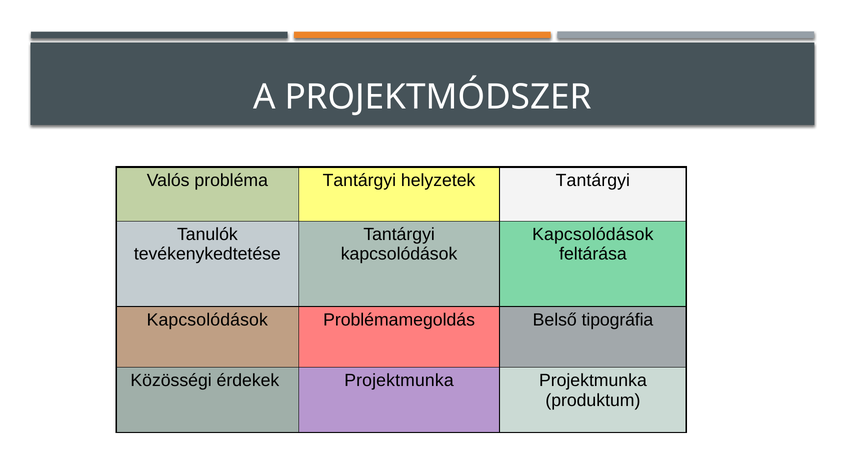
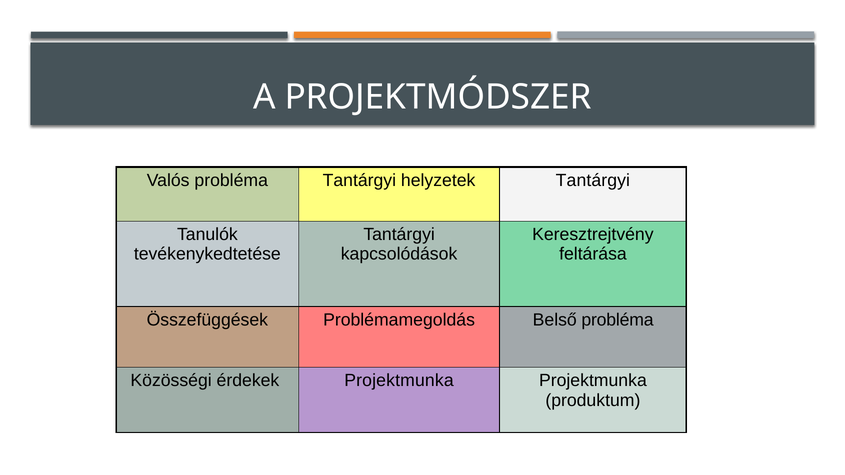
Kapcsolódások at (593, 235): Kapcsolódások -> Keresztrejtvény
Kapcsolódások at (207, 320): Kapcsolódások -> Összefüggések
Belső tipográfia: tipográfia -> probléma
